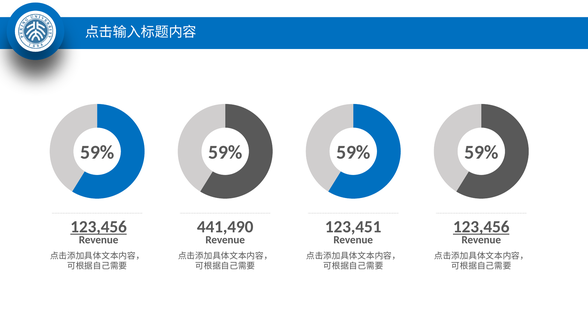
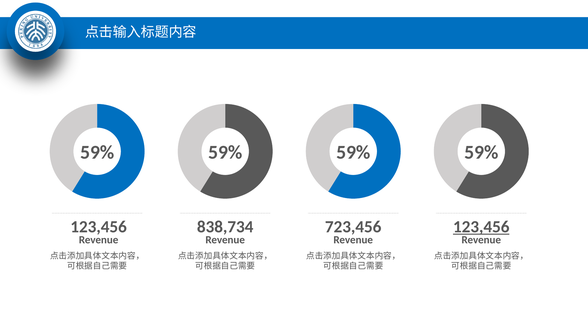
123,456 at (99, 227) underline: present -> none
441,490: 441,490 -> 838,734
123,451: 123,451 -> 723,456
